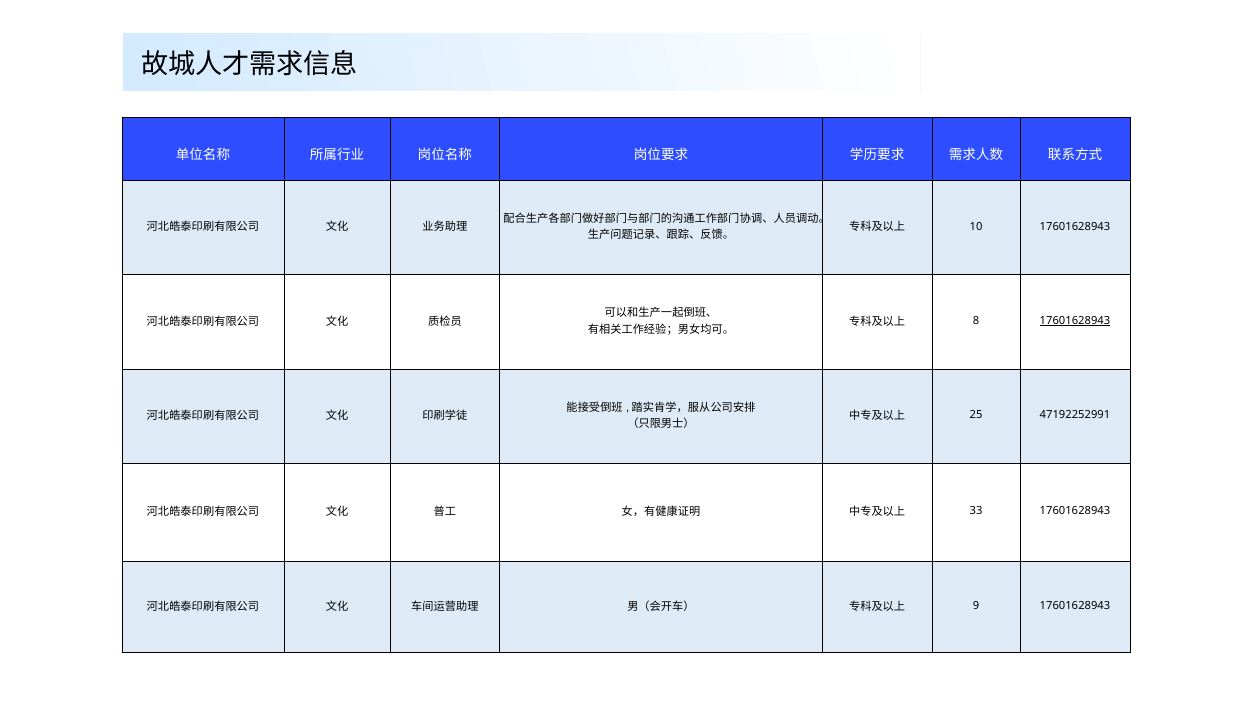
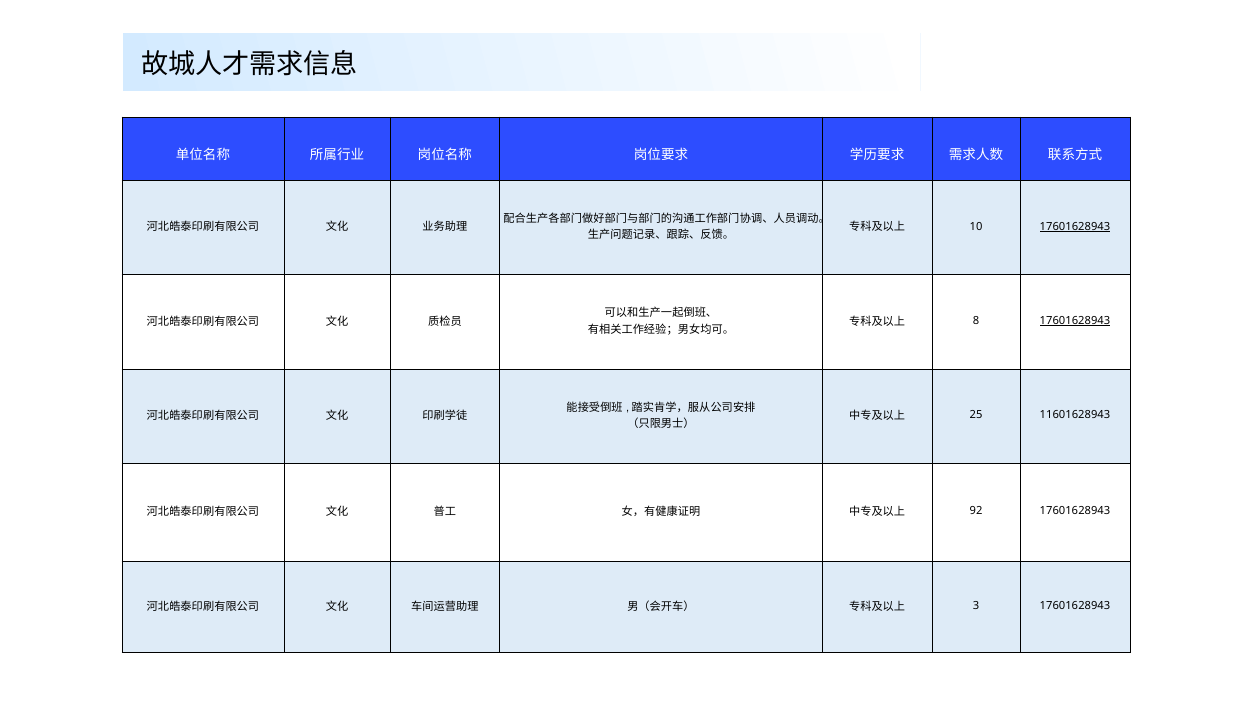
17601628943 at (1075, 226) underline: none -> present
47192252991: 47192252991 -> 11601628943
33: 33 -> 92
9: 9 -> 3
